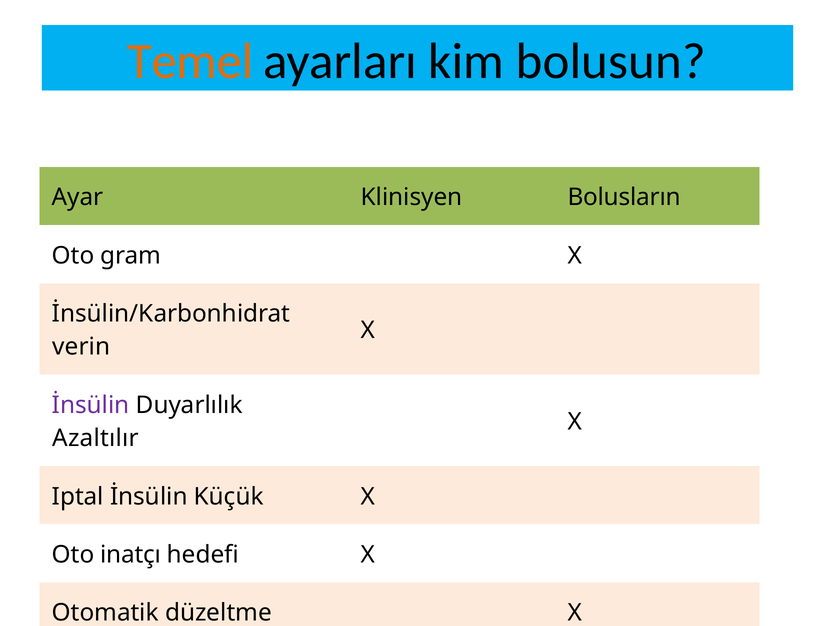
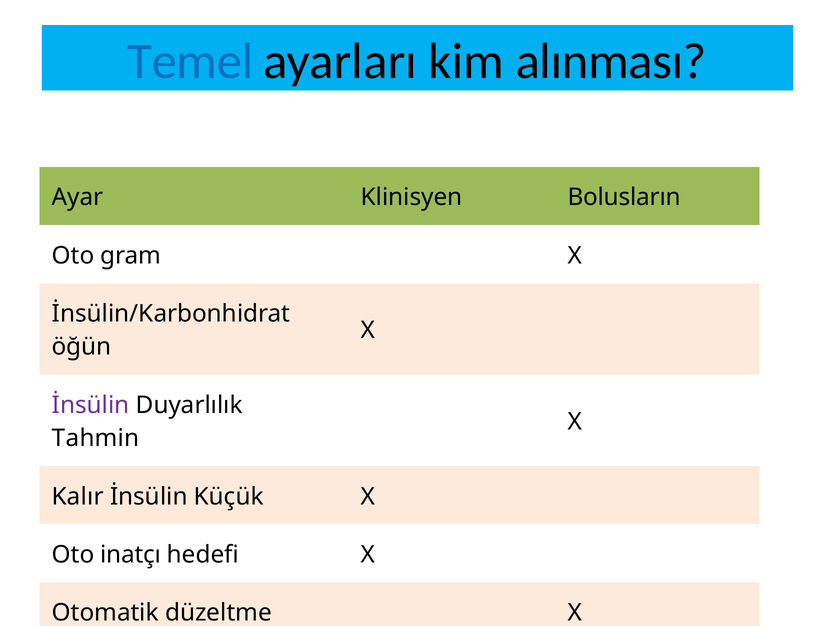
Temel colour: orange -> blue
bolusun: bolusun -> alınması
verin: verin -> öğün
Azaltılır: Azaltılır -> Tahmin
Iptal: Iptal -> Kalır
